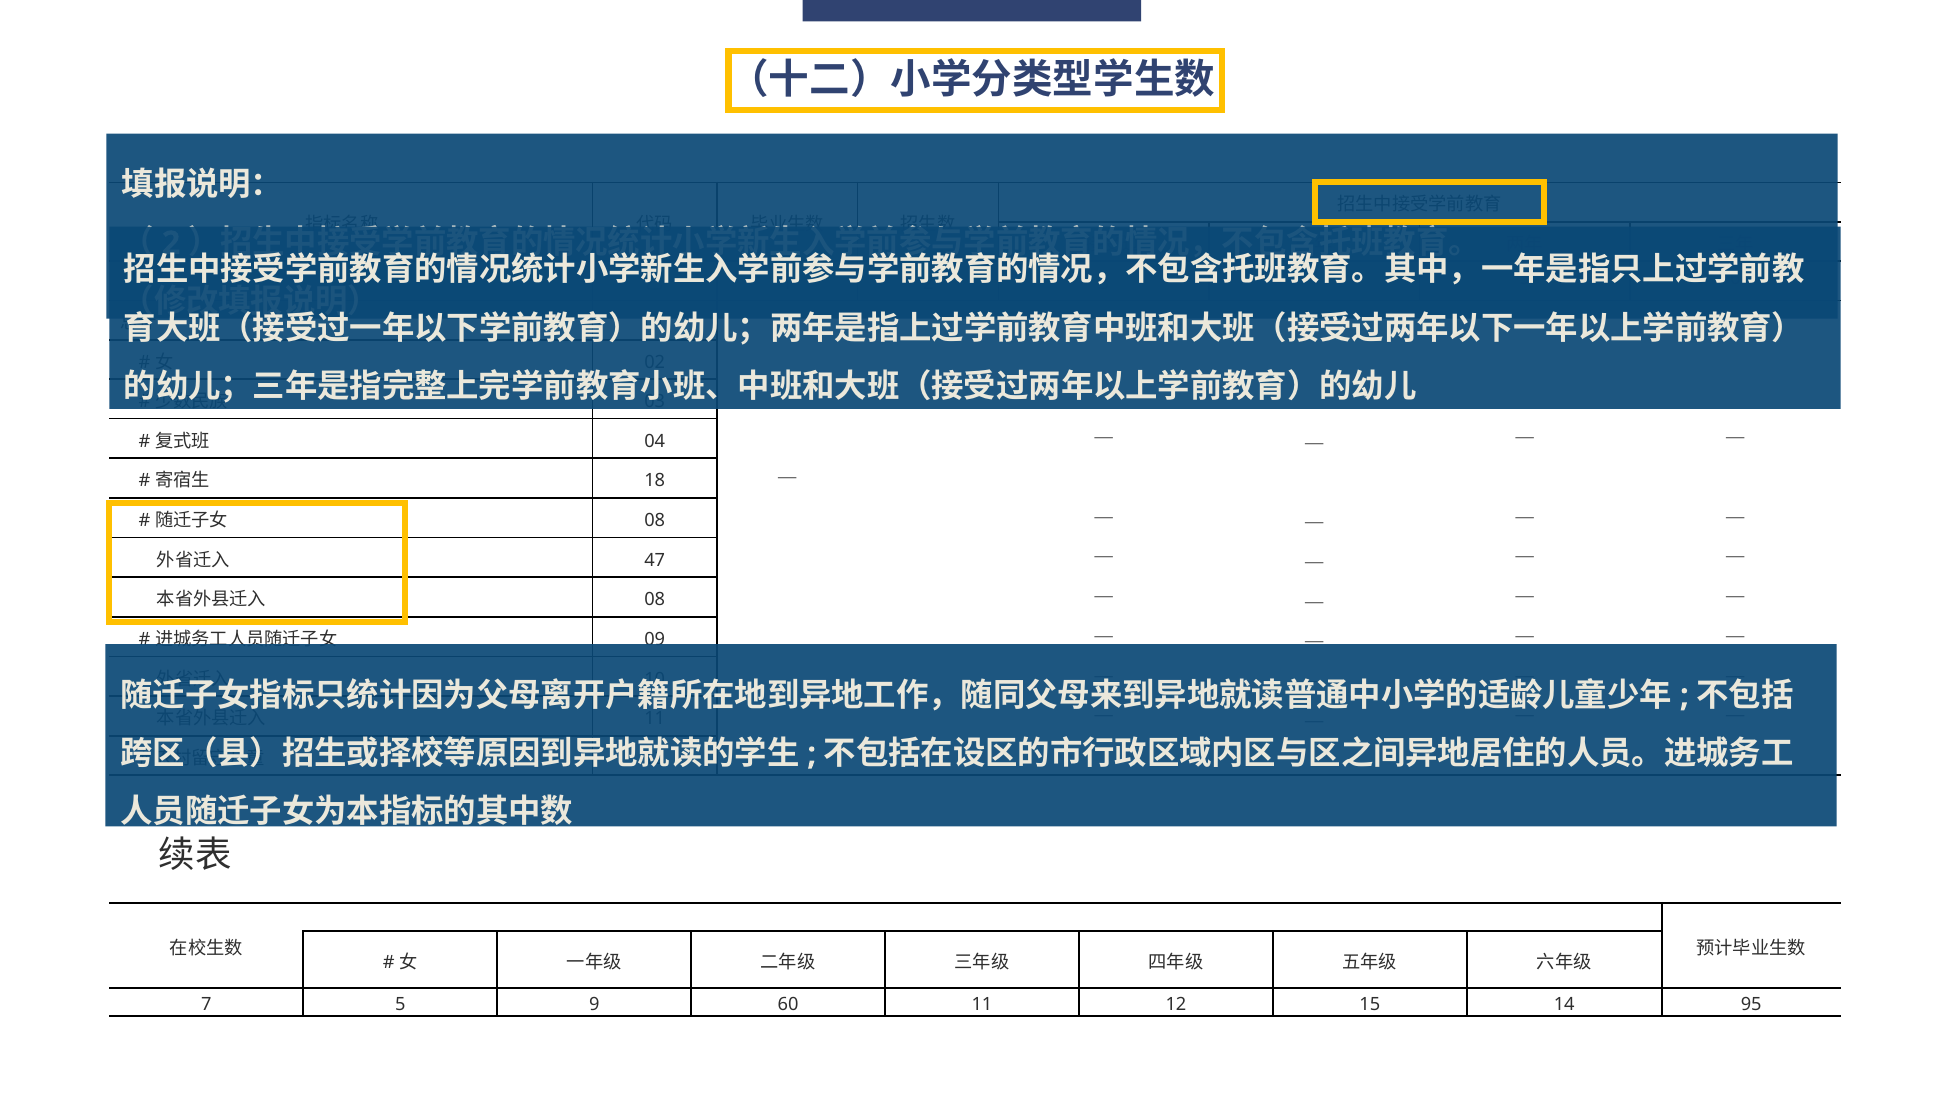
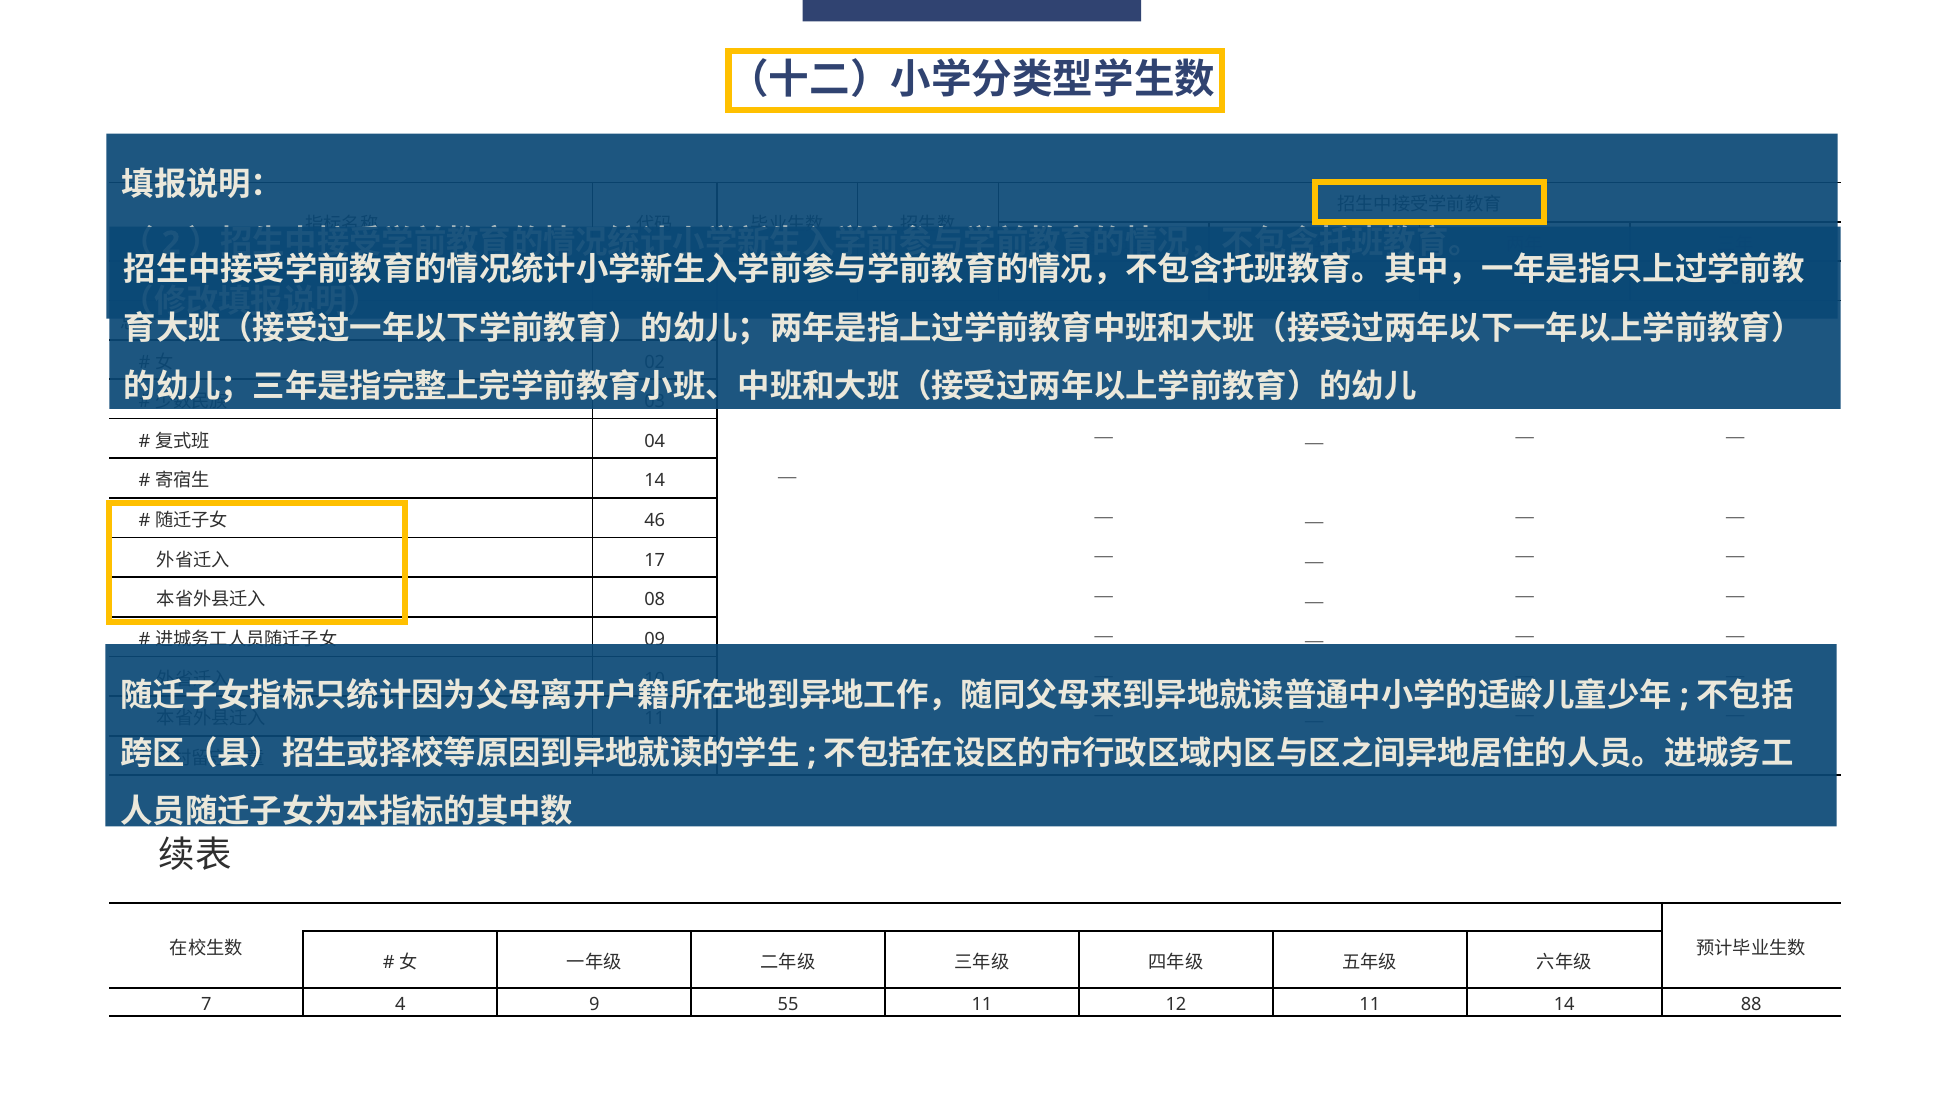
18 at (655, 481): 18 -> 14
08 at (655, 520): 08 -> 46
47: 47 -> 17
7 5: 5 -> 4
60: 60 -> 55
12 15: 15 -> 11
95: 95 -> 88
